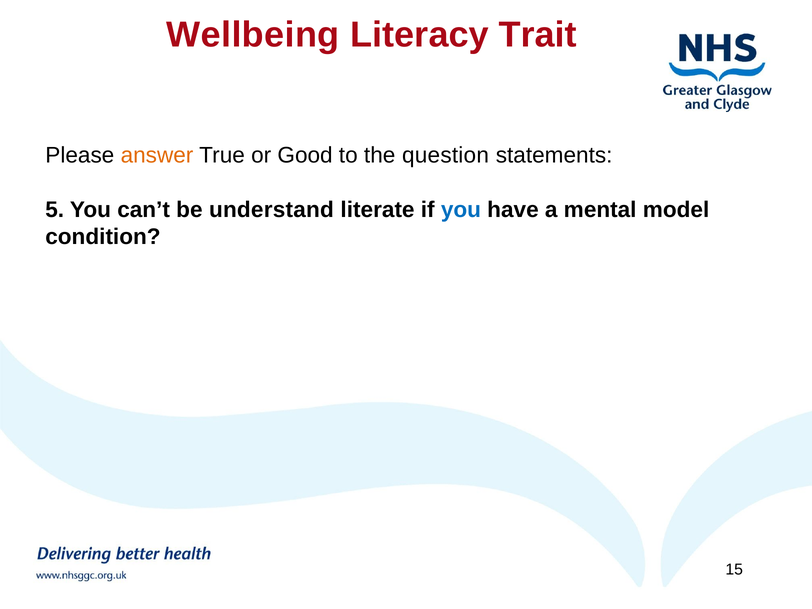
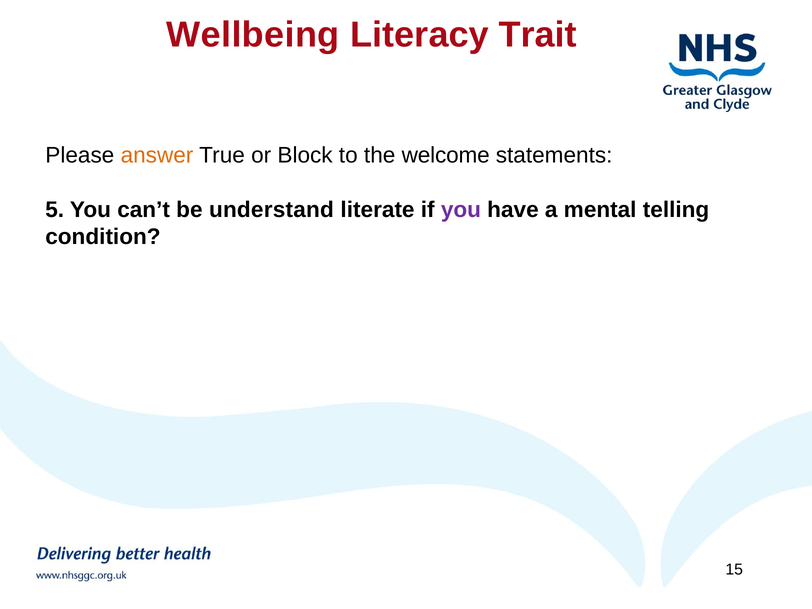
Good: Good -> Block
question: question -> welcome
you at (461, 210) colour: blue -> purple
model: model -> telling
